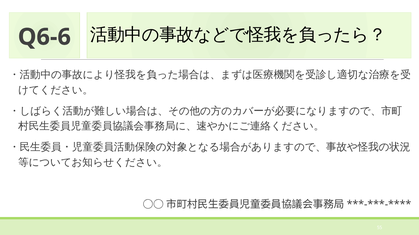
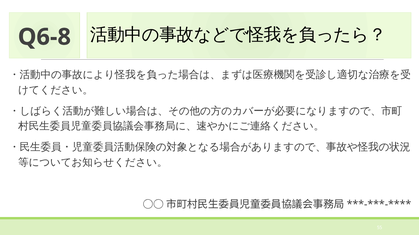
Q6-6: Q6-6 -> Q6-8
